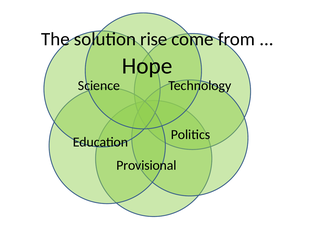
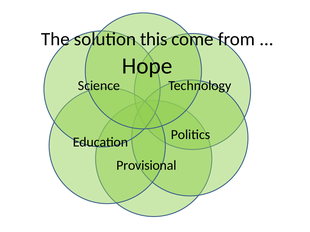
rise: rise -> this
